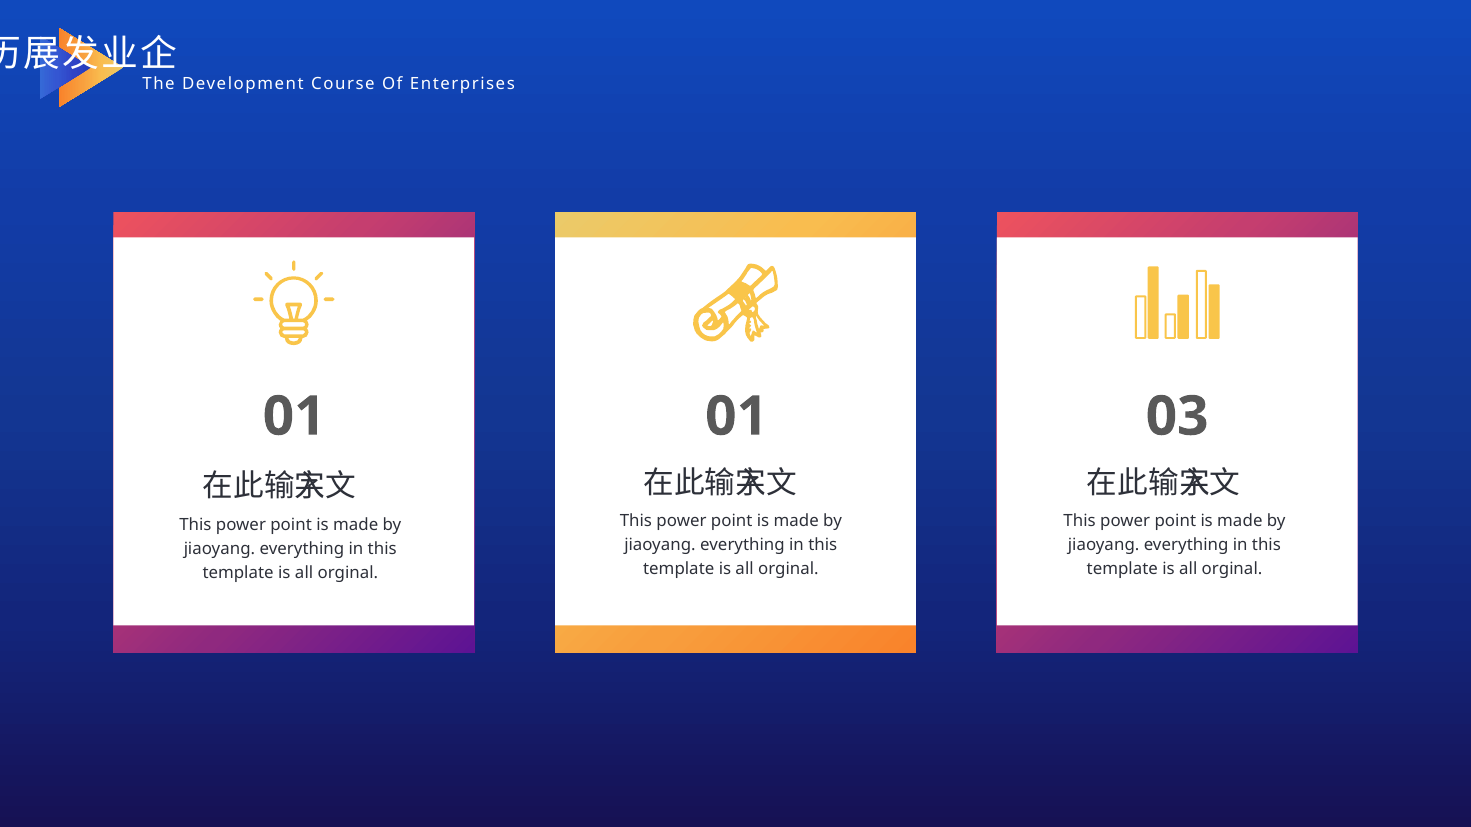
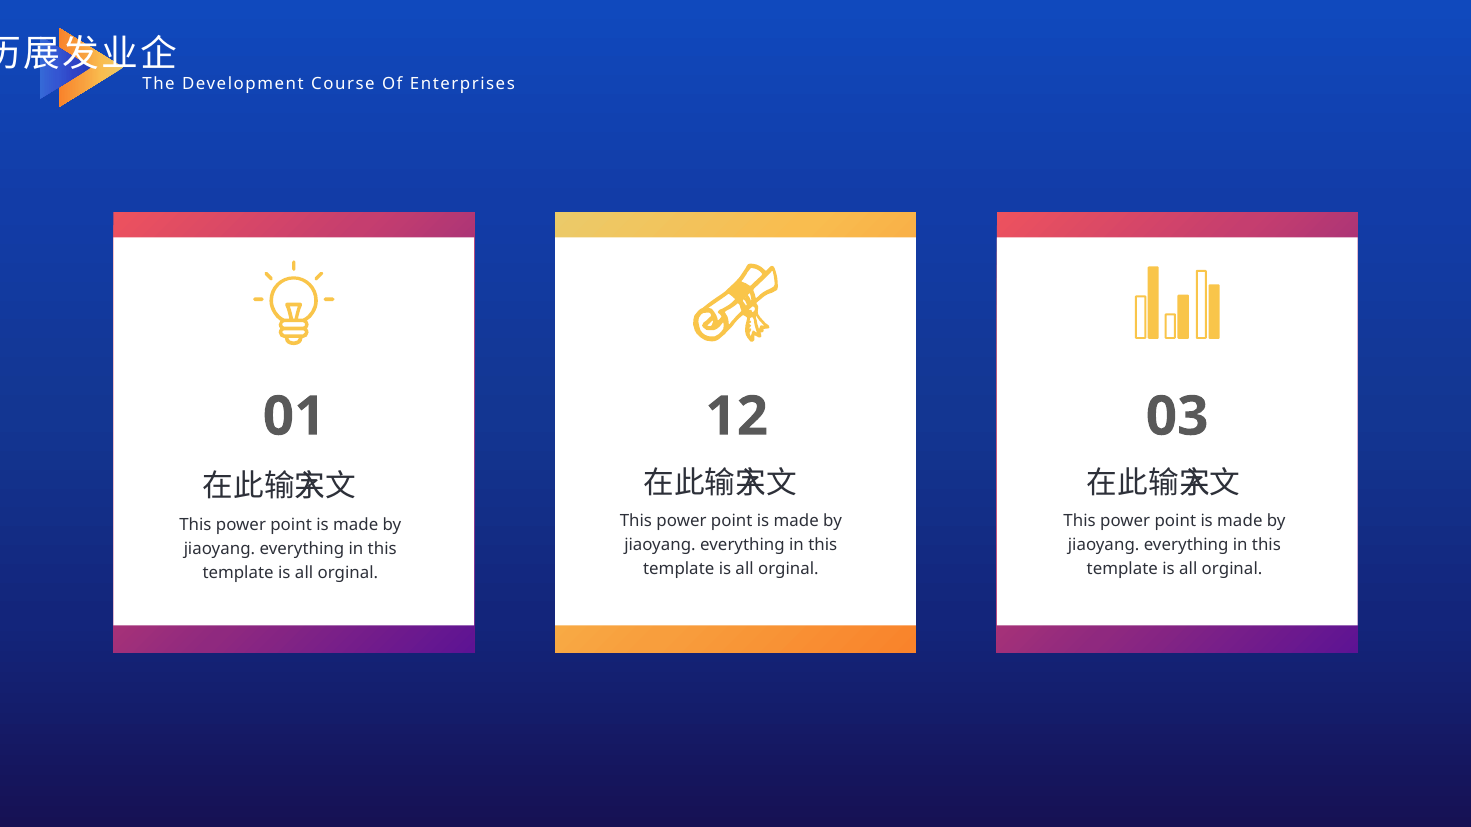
01 01: 01 -> 12
